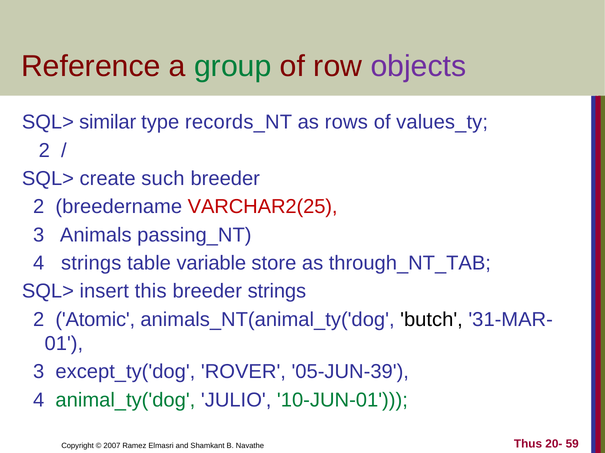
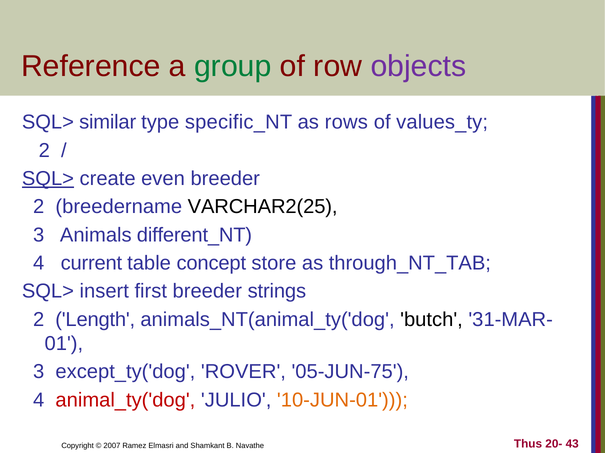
records_NT: records_NT -> specific_NT
SQL> at (48, 179) underline: none -> present
such: such -> even
VARCHAR2(25 colour: red -> black
passing_NT: passing_NT -> different_NT
4 strings: strings -> current
variable: variable -> concept
this: this -> first
Atomic: Atomic -> Length
05-JUN-39: 05-JUN-39 -> 05-JUN-75
animal_ty('dog colour: green -> red
10-JUN-01 colour: green -> orange
59: 59 -> 43
